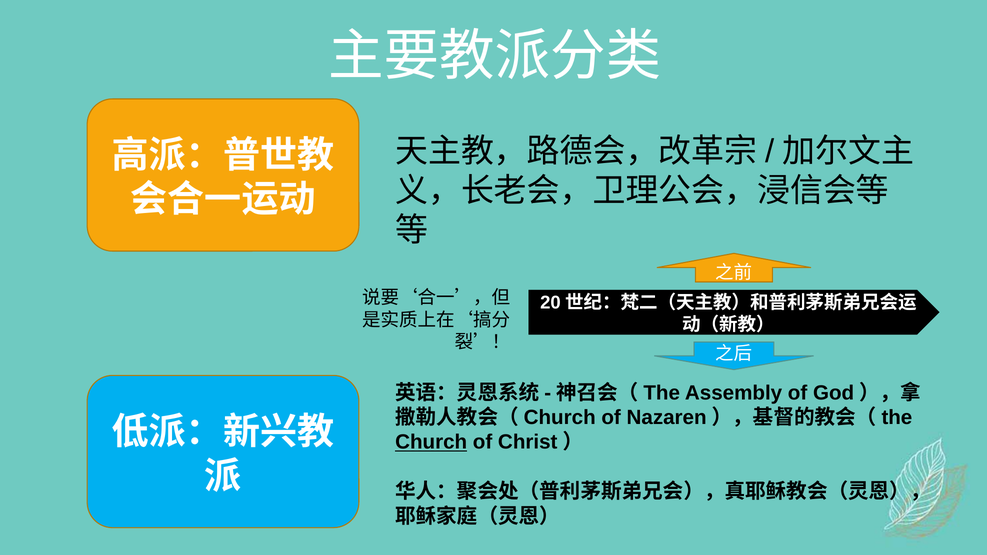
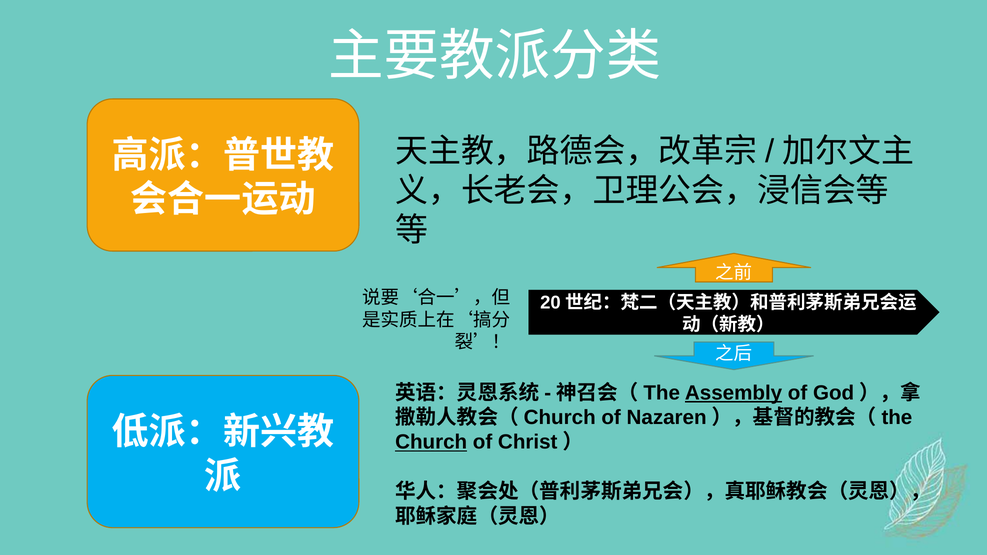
Assembly underline: none -> present
